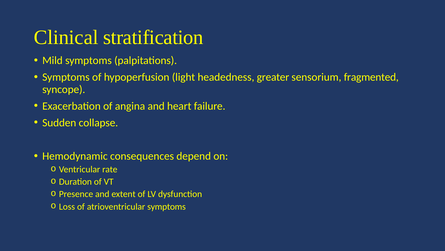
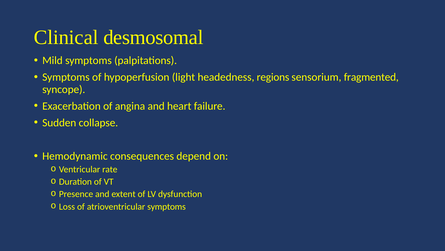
stratification: stratification -> desmosomal
greater: greater -> regions
